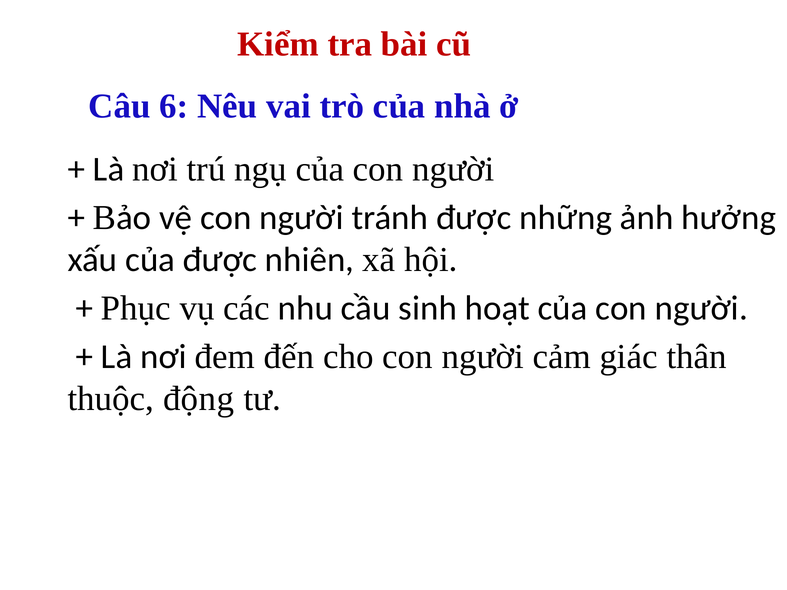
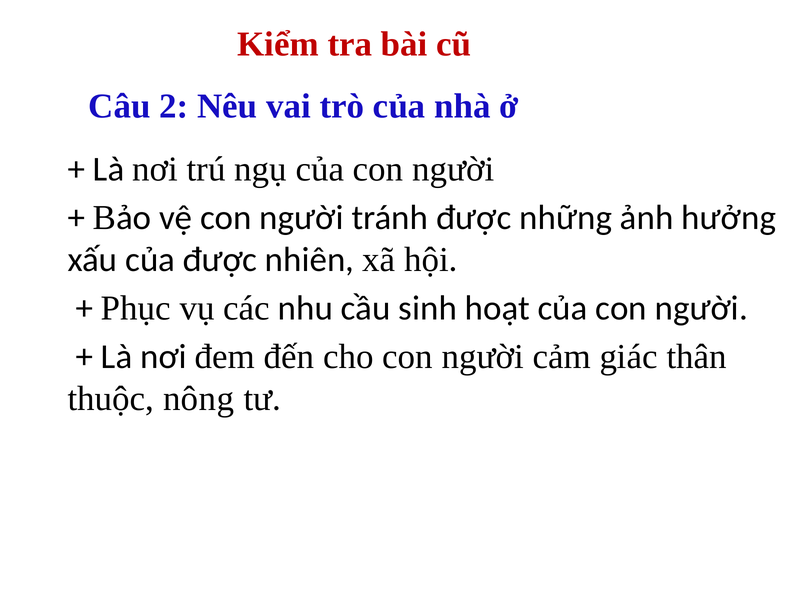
6: 6 -> 2
động: động -> nông
